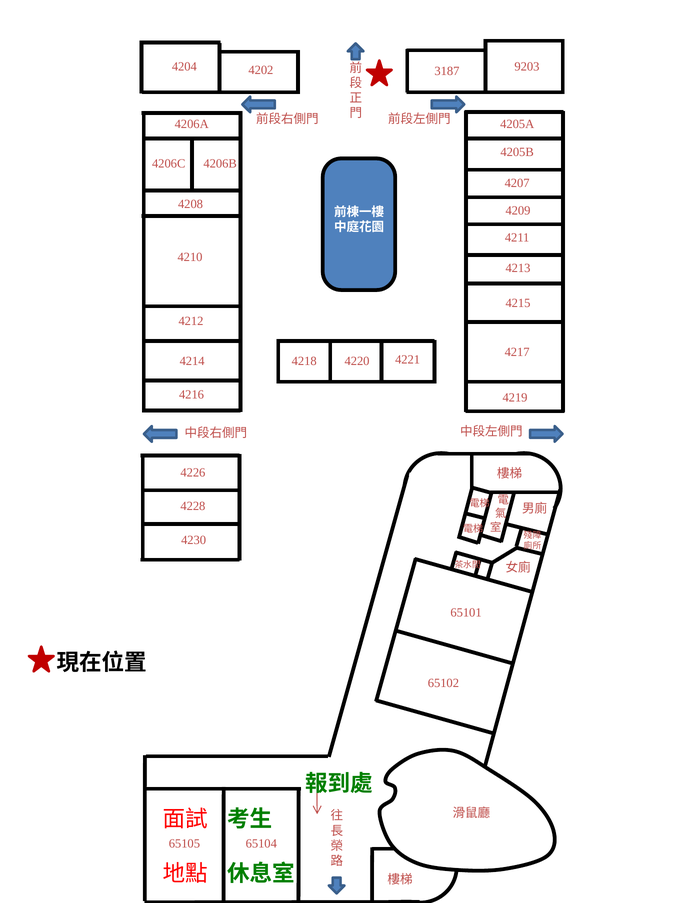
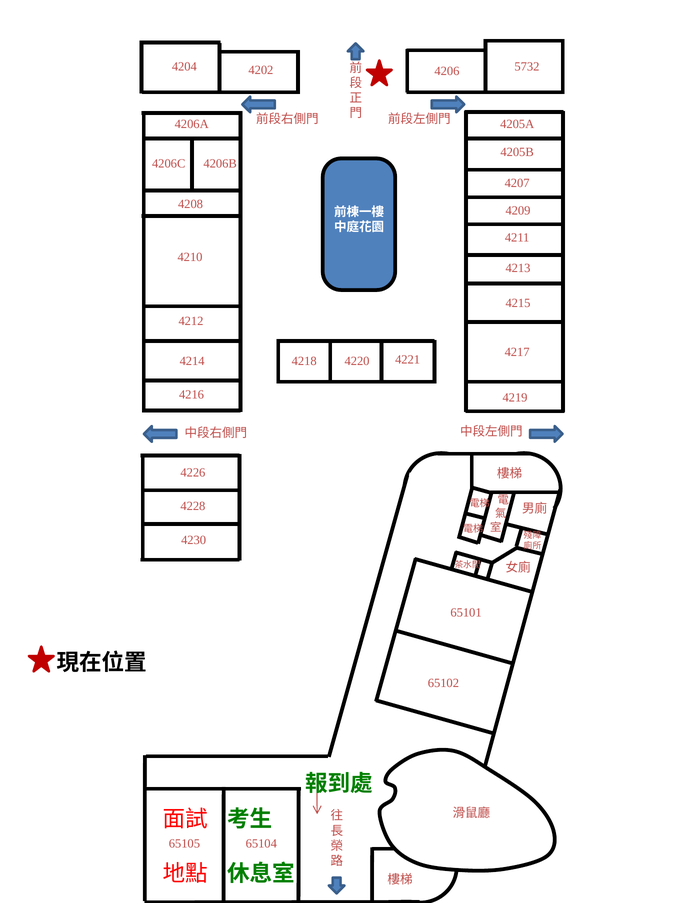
9203: 9203 -> 5732
3187: 3187 -> 4206
